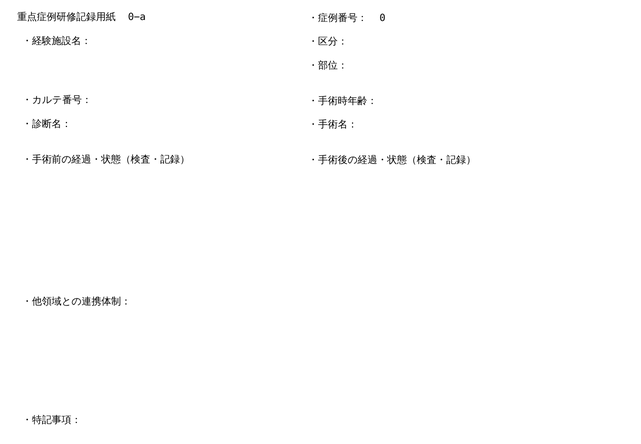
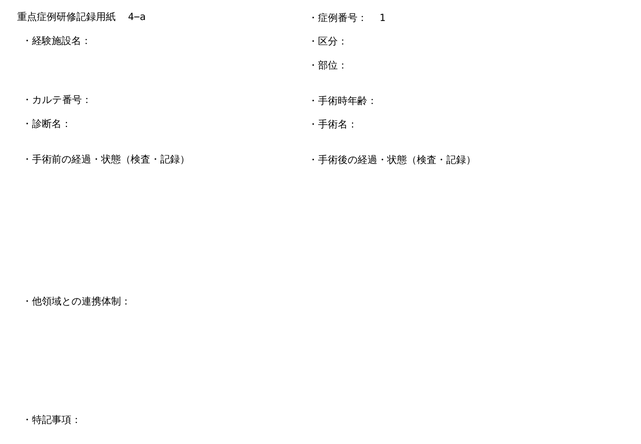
0−a: 0−a -> 4−a
0: 0 -> 1
